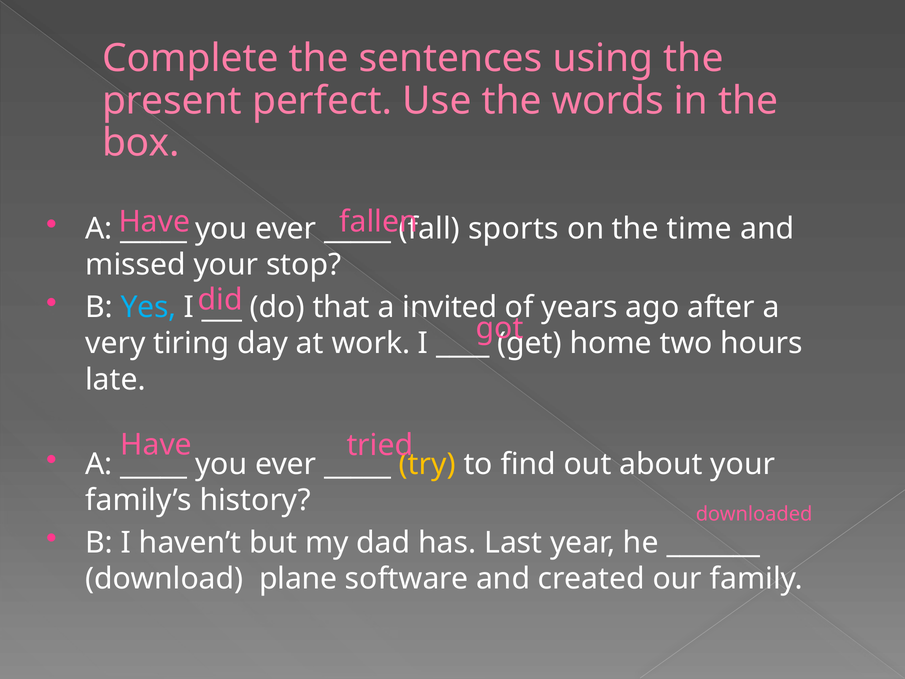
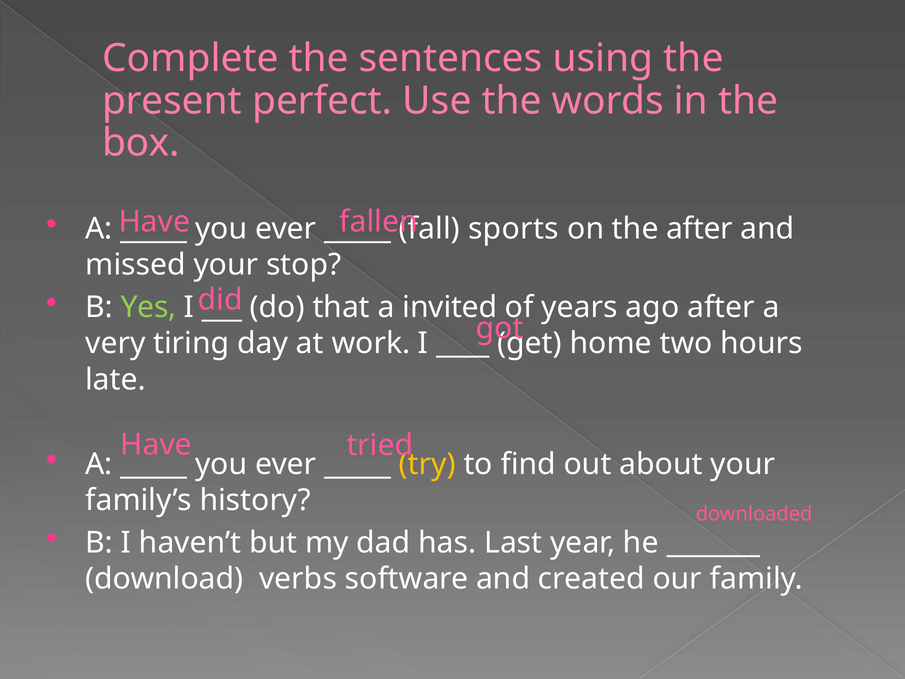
the time: time -> after
Yes colour: light blue -> light green
plane: plane -> verbs
